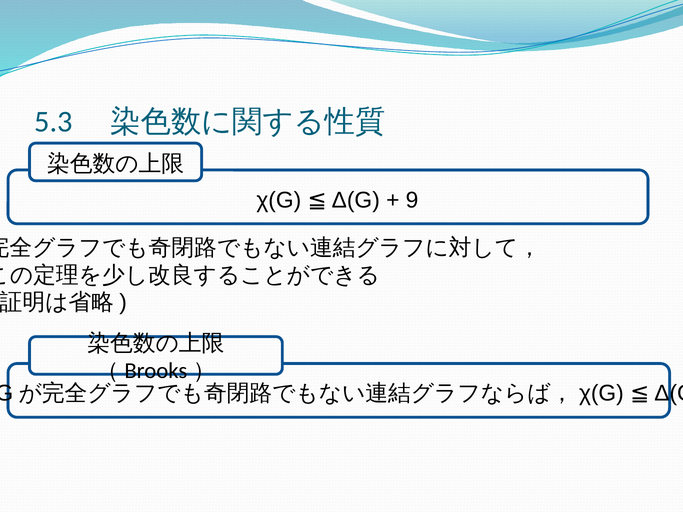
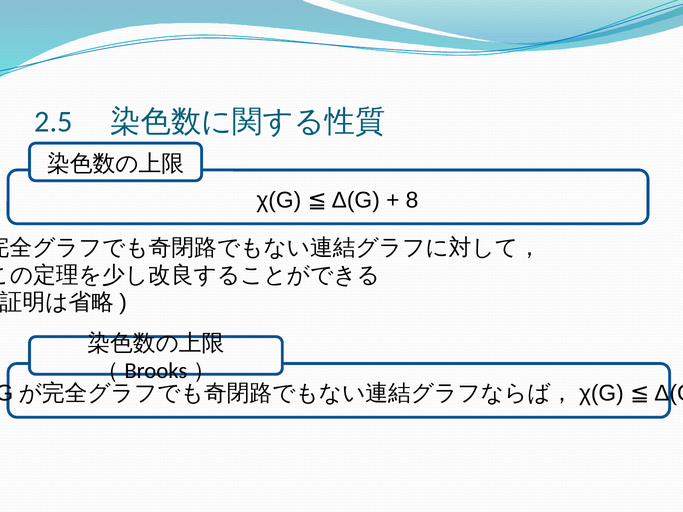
5.3: 5.3 -> 2.5
9: 9 -> 8
